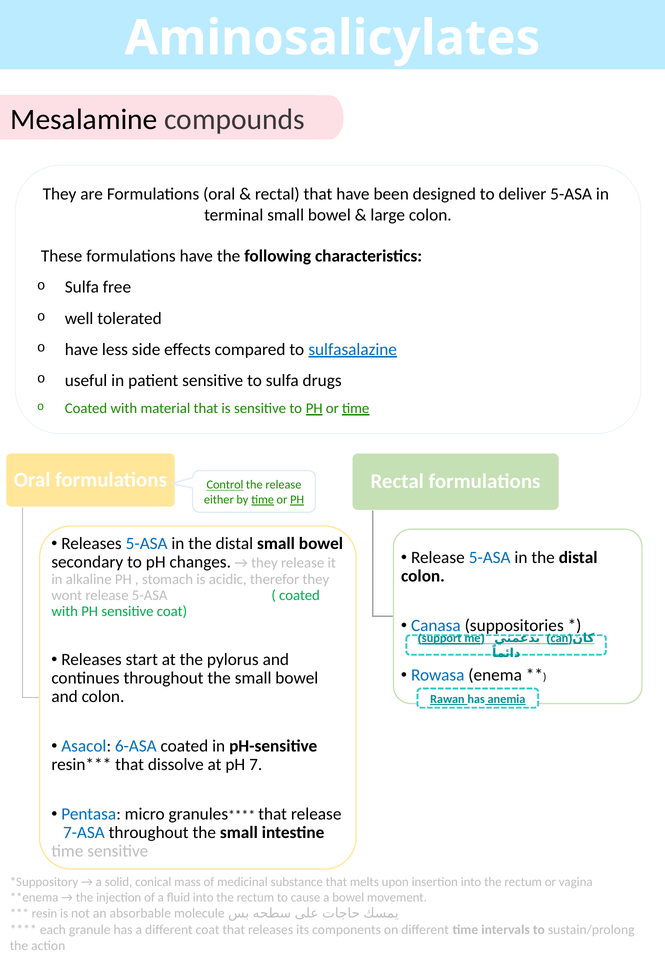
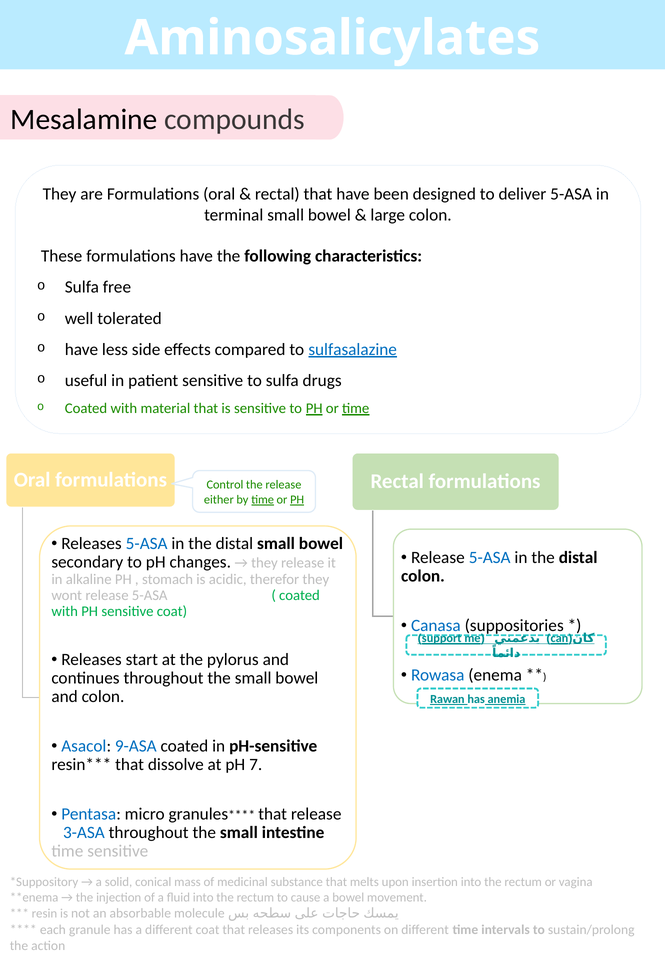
Control underline: present -> none
6-ASA: 6-ASA -> 9-ASA
7-ASA: 7-ASA -> 3-ASA
